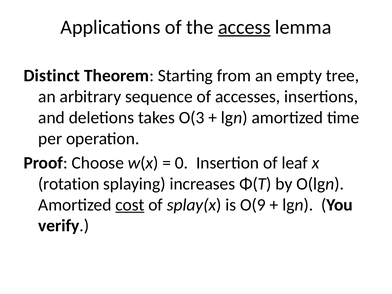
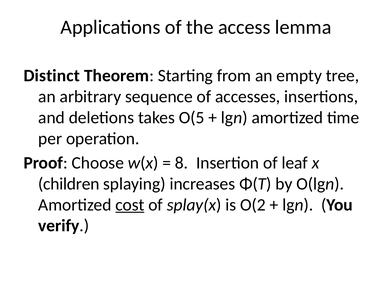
access underline: present -> none
O(3: O(3 -> O(5
0: 0 -> 8
rotation: rotation -> children
O(9: O(9 -> O(2
